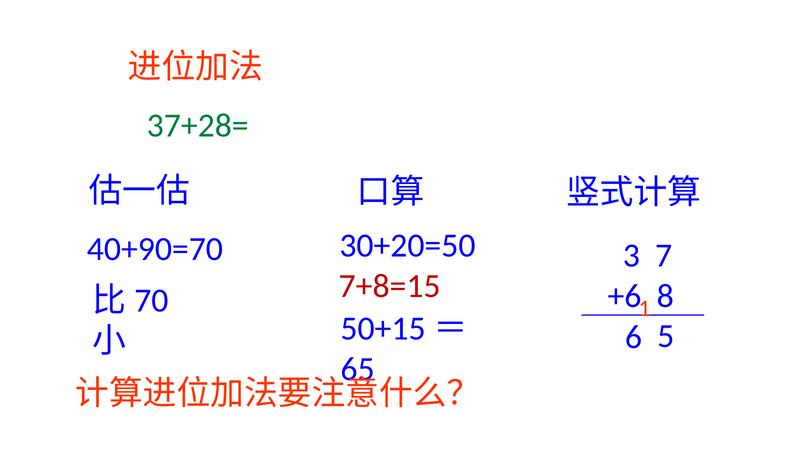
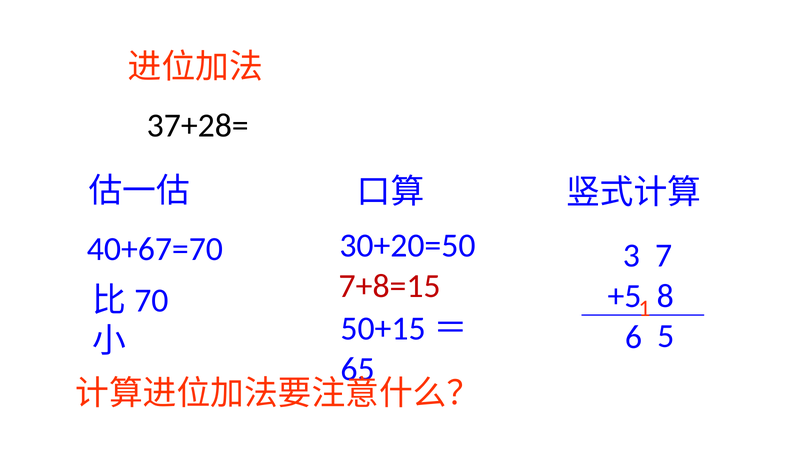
37+28= colour: green -> black
40+90=70: 40+90=70 -> 40+67=70
+6: +6 -> +5
